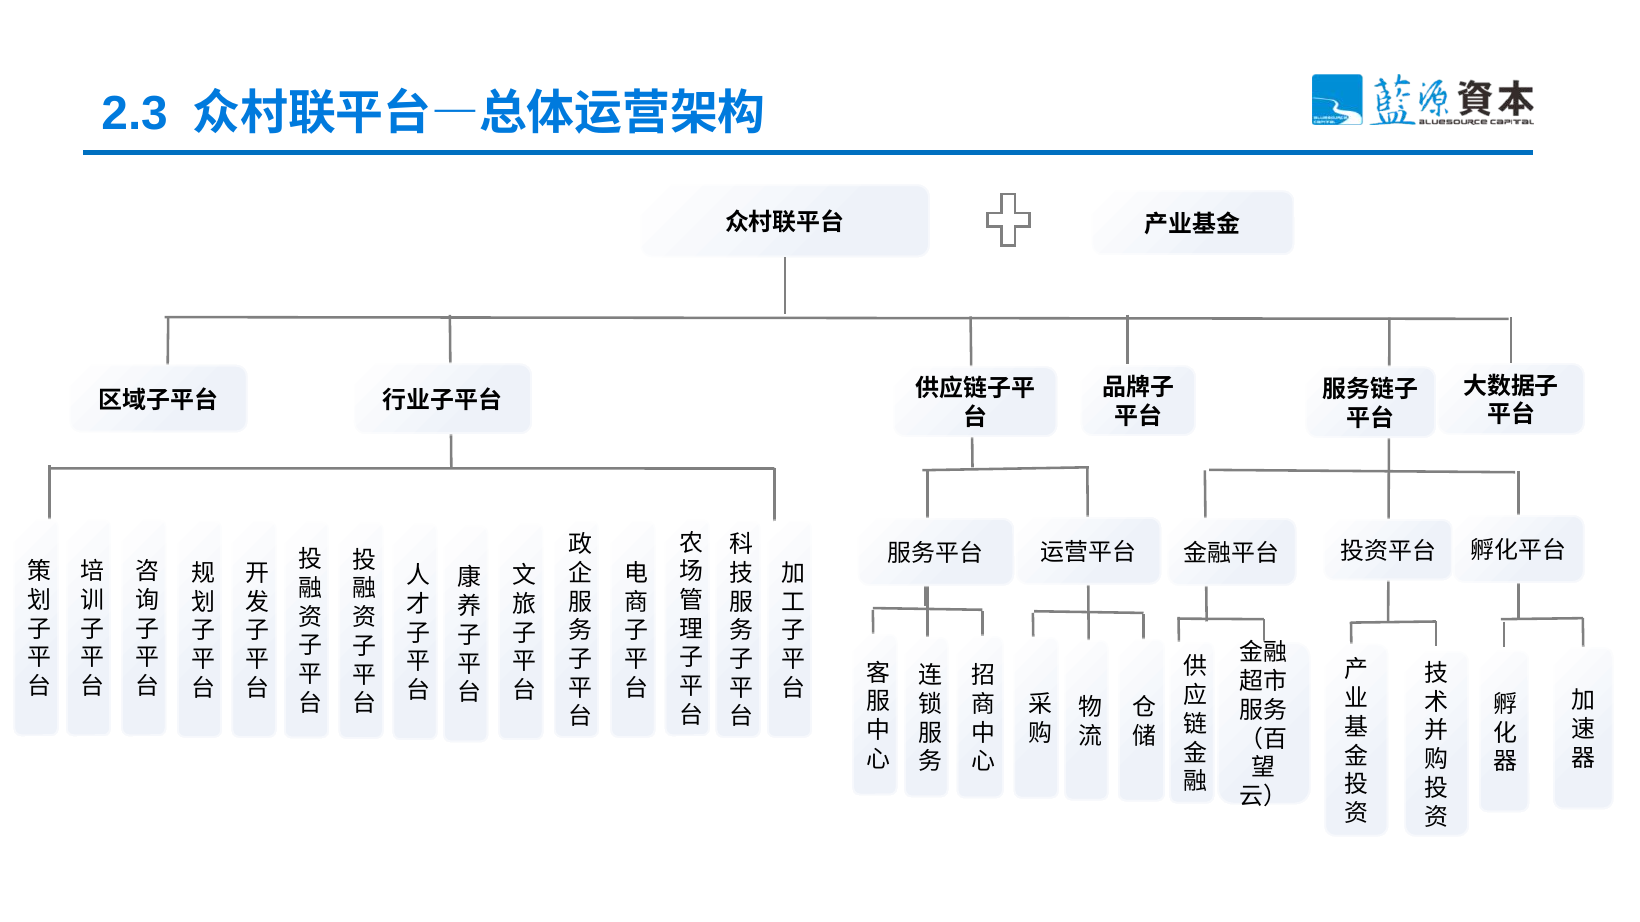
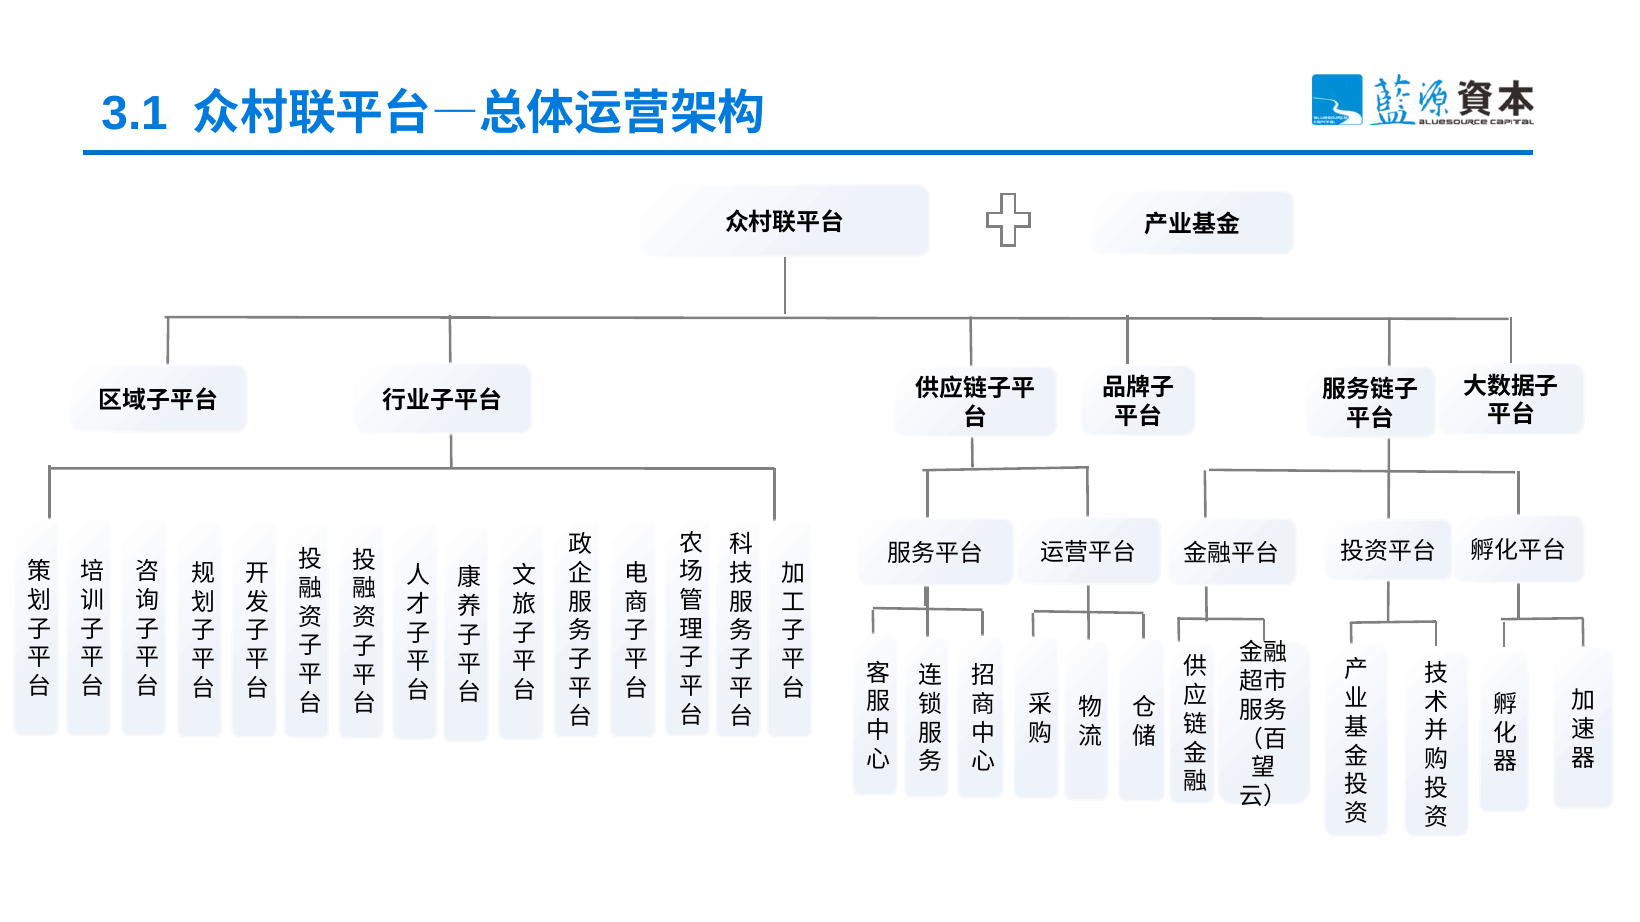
2.3: 2.3 -> 3.1
